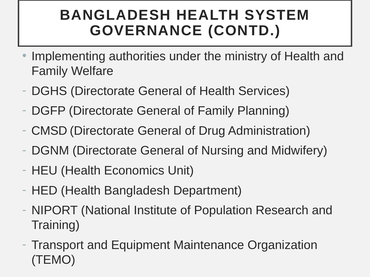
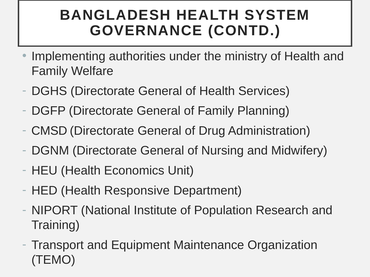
Health Bangladesh: Bangladesh -> Responsive
